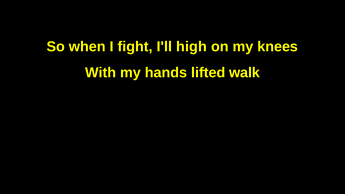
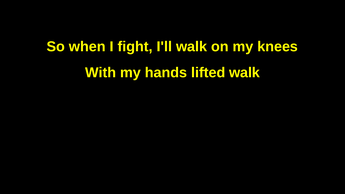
I'll high: high -> walk
